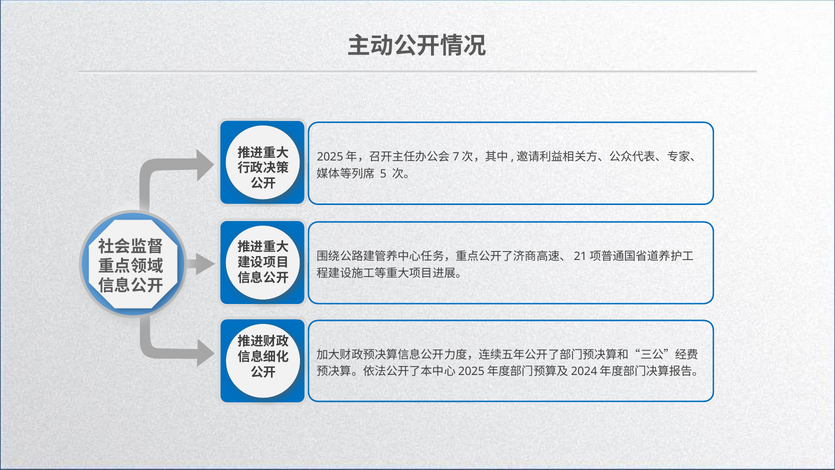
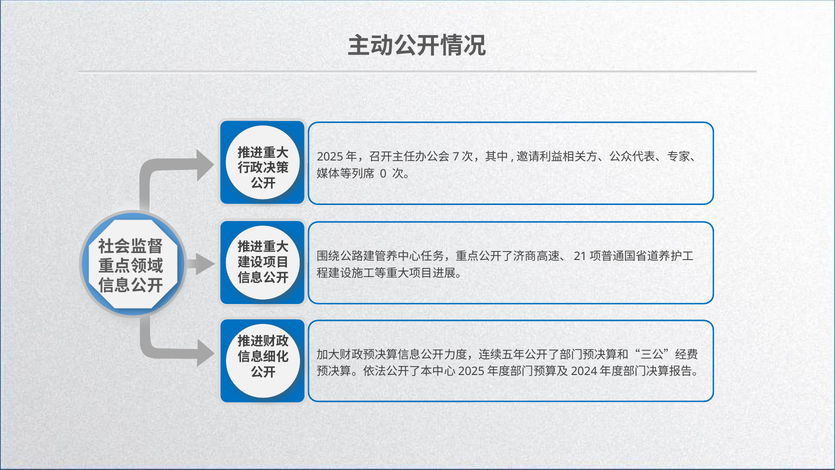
5: 5 -> 0
